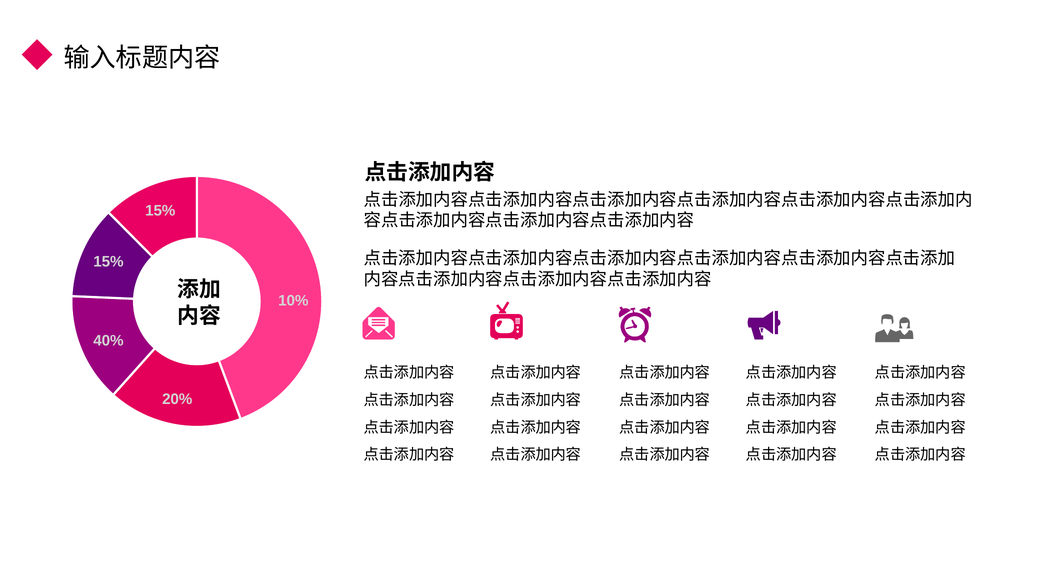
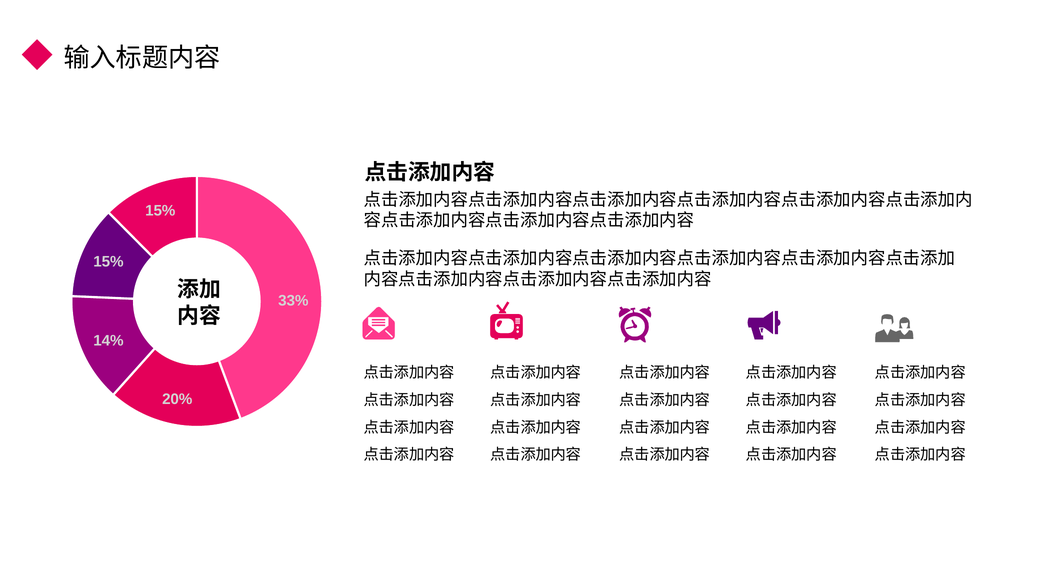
10%: 10% -> 33%
40%: 40% -> 14%
